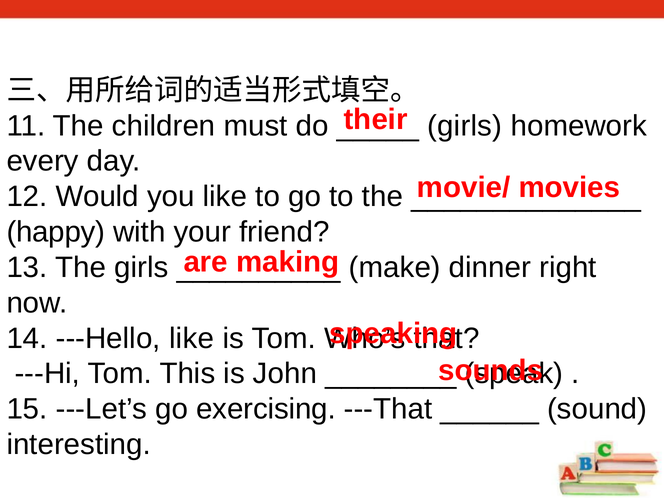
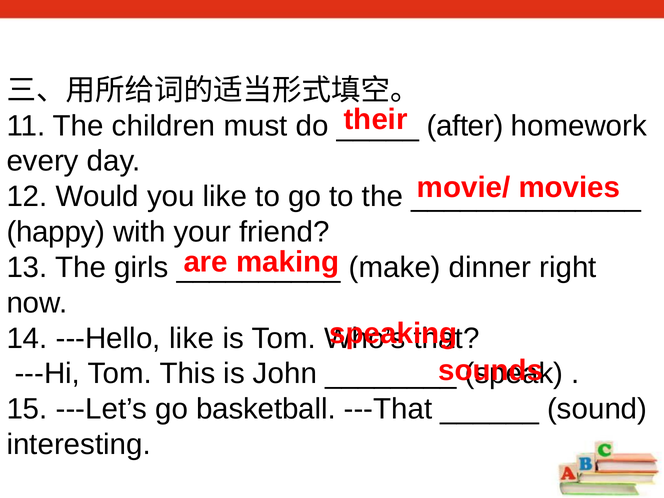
girls at (465, 126): girls -> after
exercising: exercising -> basketball
